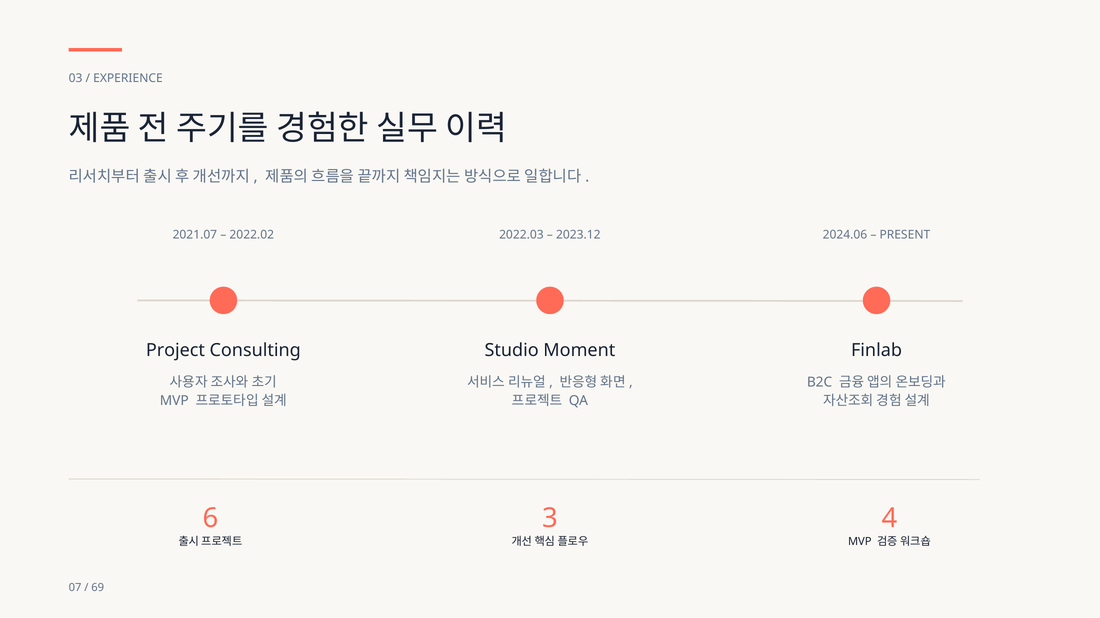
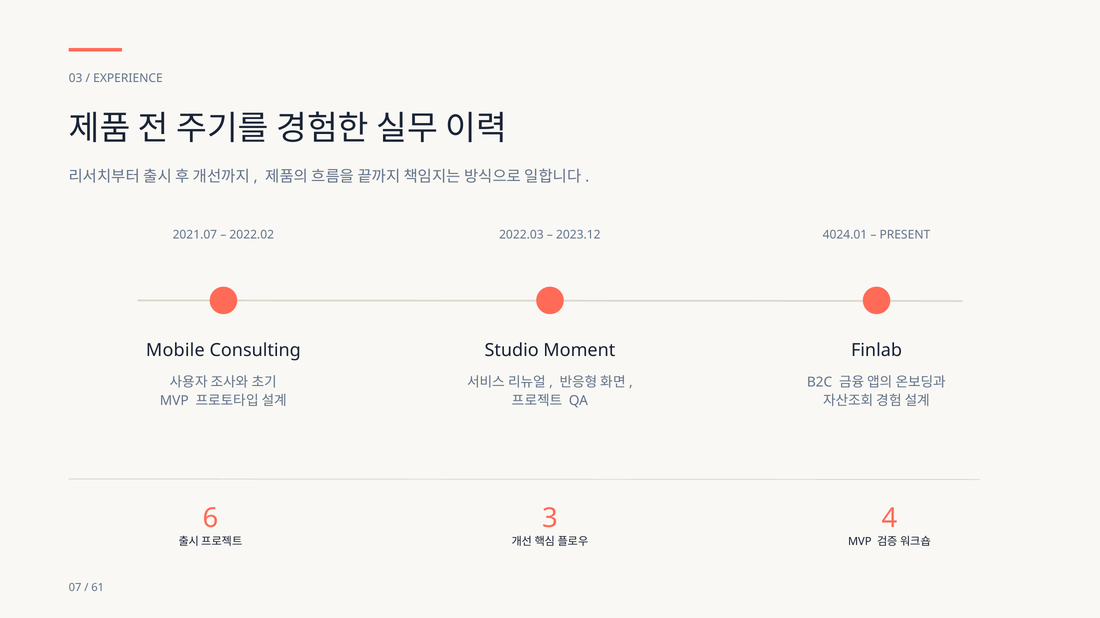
2024.06: 2024.06 -> 4024.01
Project: Project -> Mobile
69: 69 -> 61
